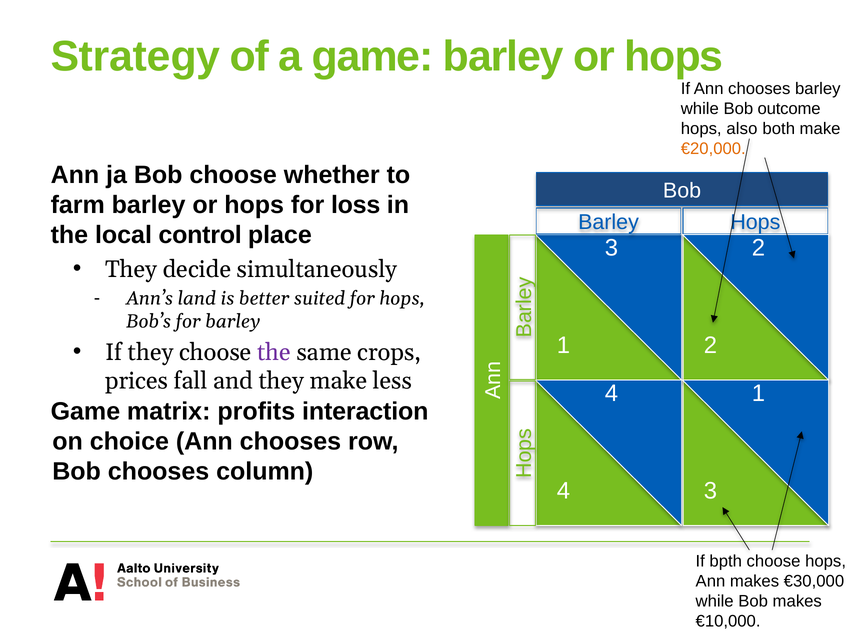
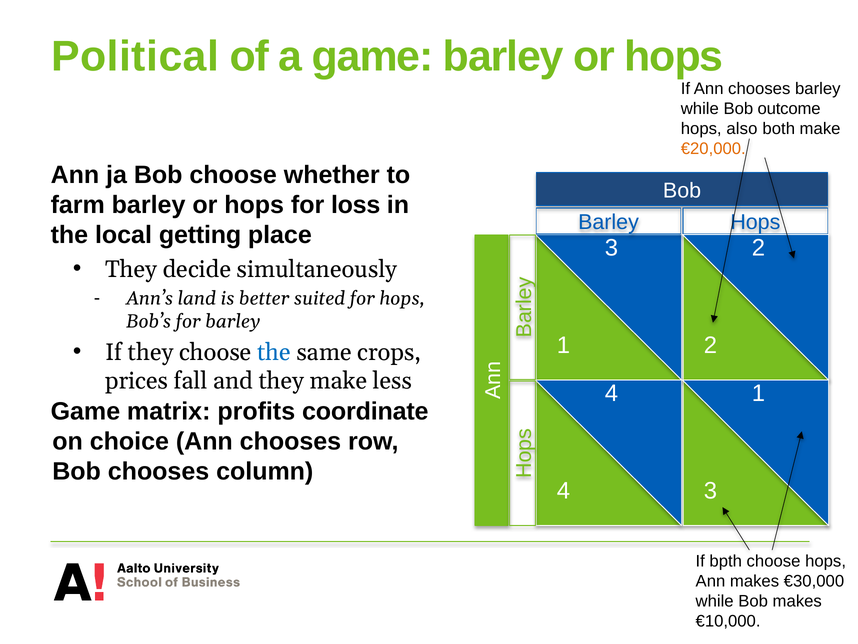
Strategy: Strategy -> Political
control: control -> getting
the at (274, 352) colour: purple -> blue
interaction: interaction -> coordinate
